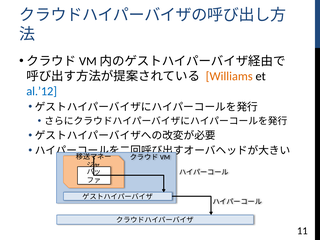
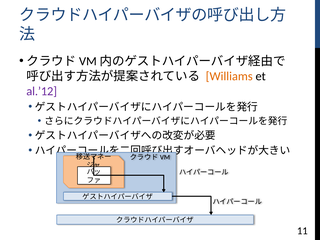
al.’12 colour: blue -> purple
